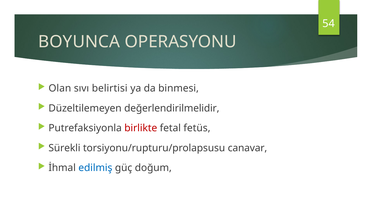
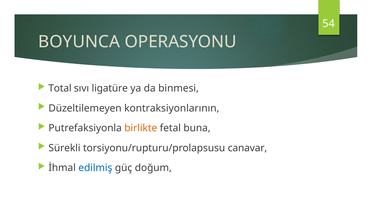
Olan: Olan -> Total
belirtisi: belirtisi -> ligatüre
değerlendirilmelidir: değerlendirilmelidir -> kontraksiyonlarının
birlikte colour: red -> orange
fetüs: fetüs -> buna
